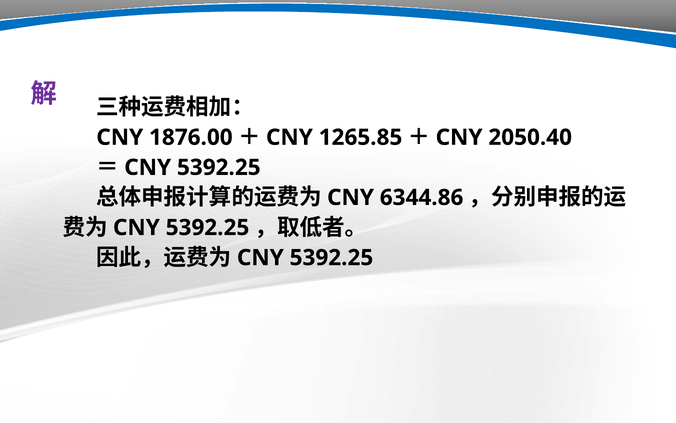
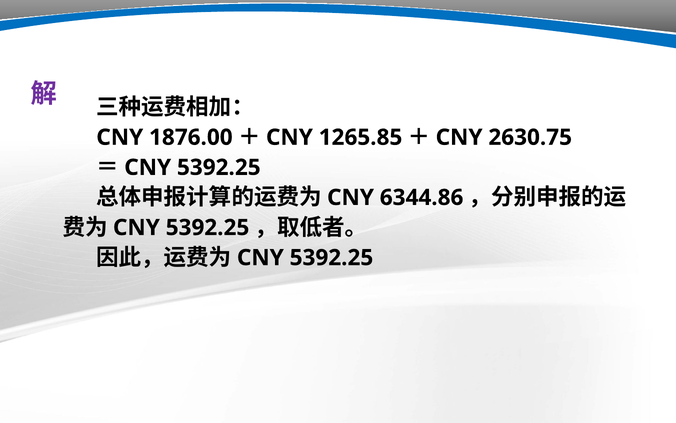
2050.40: 2050.40 -> 2630.75
